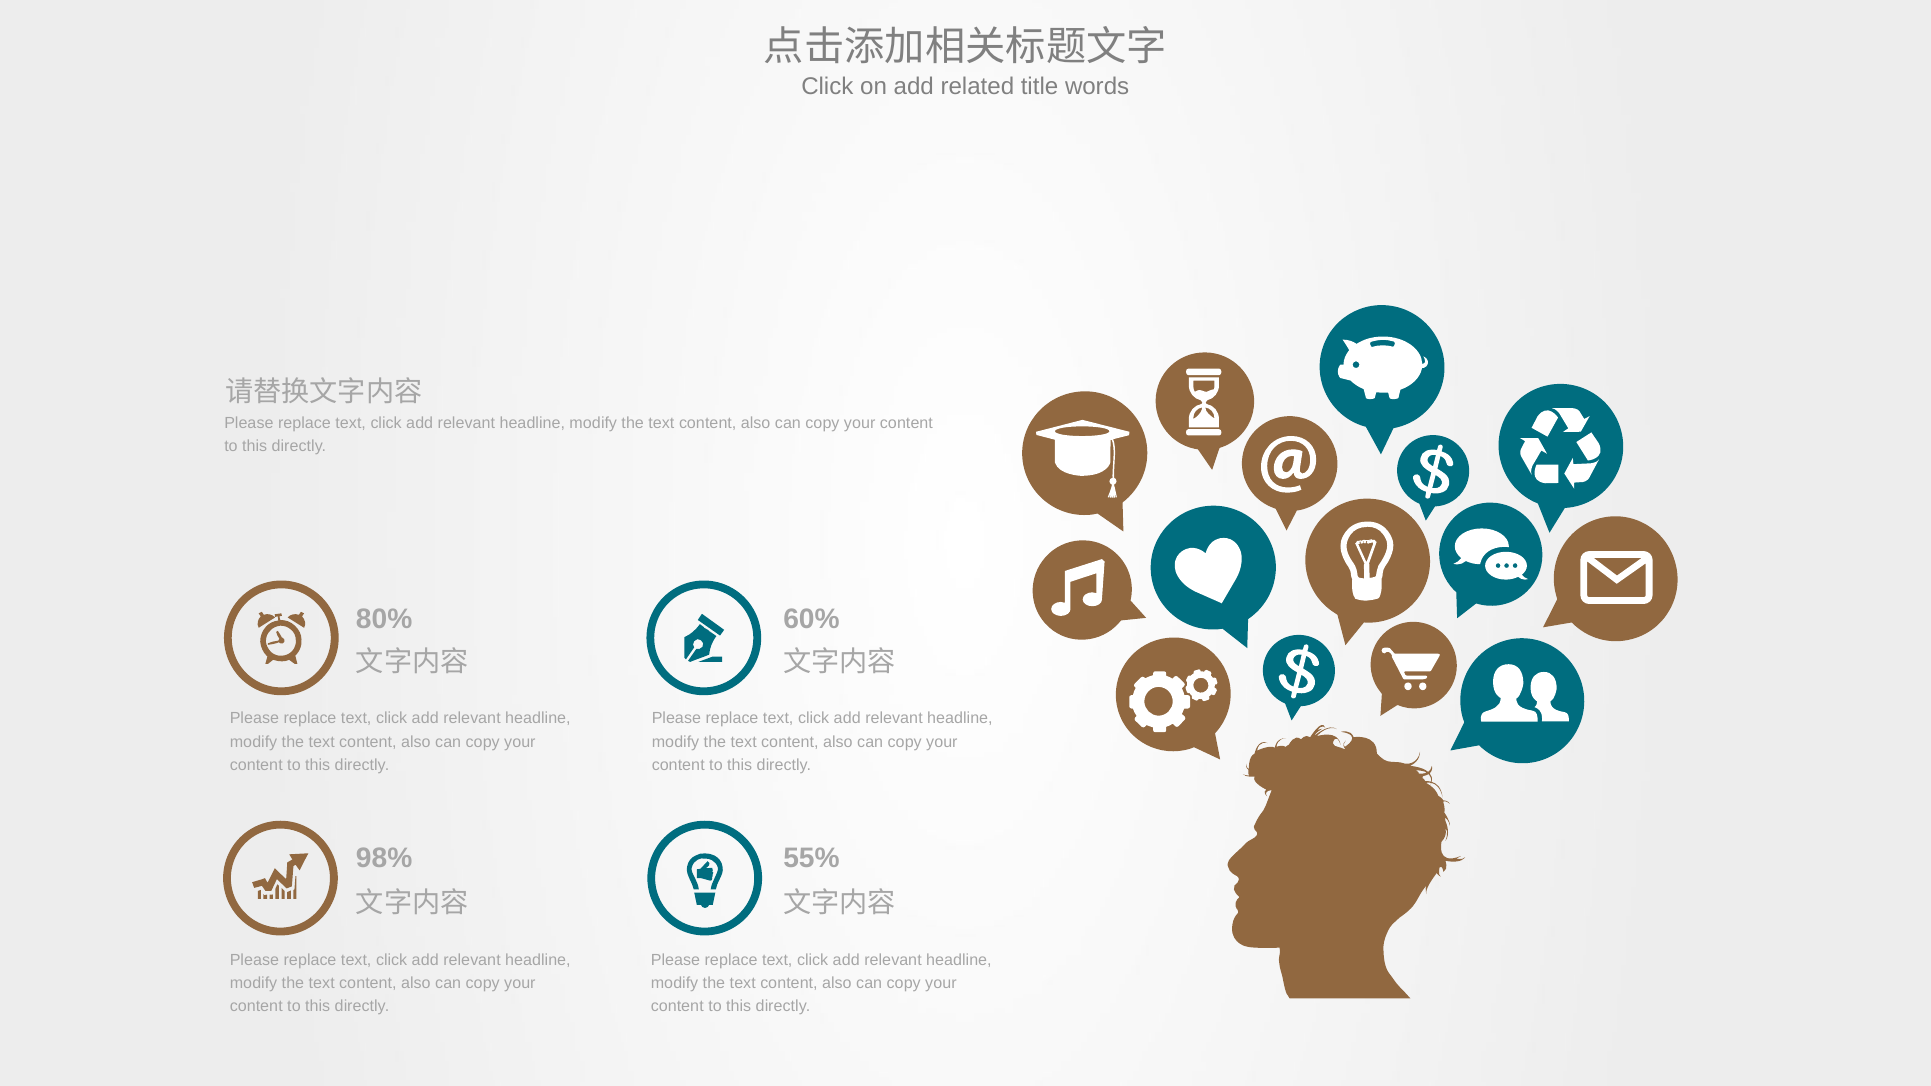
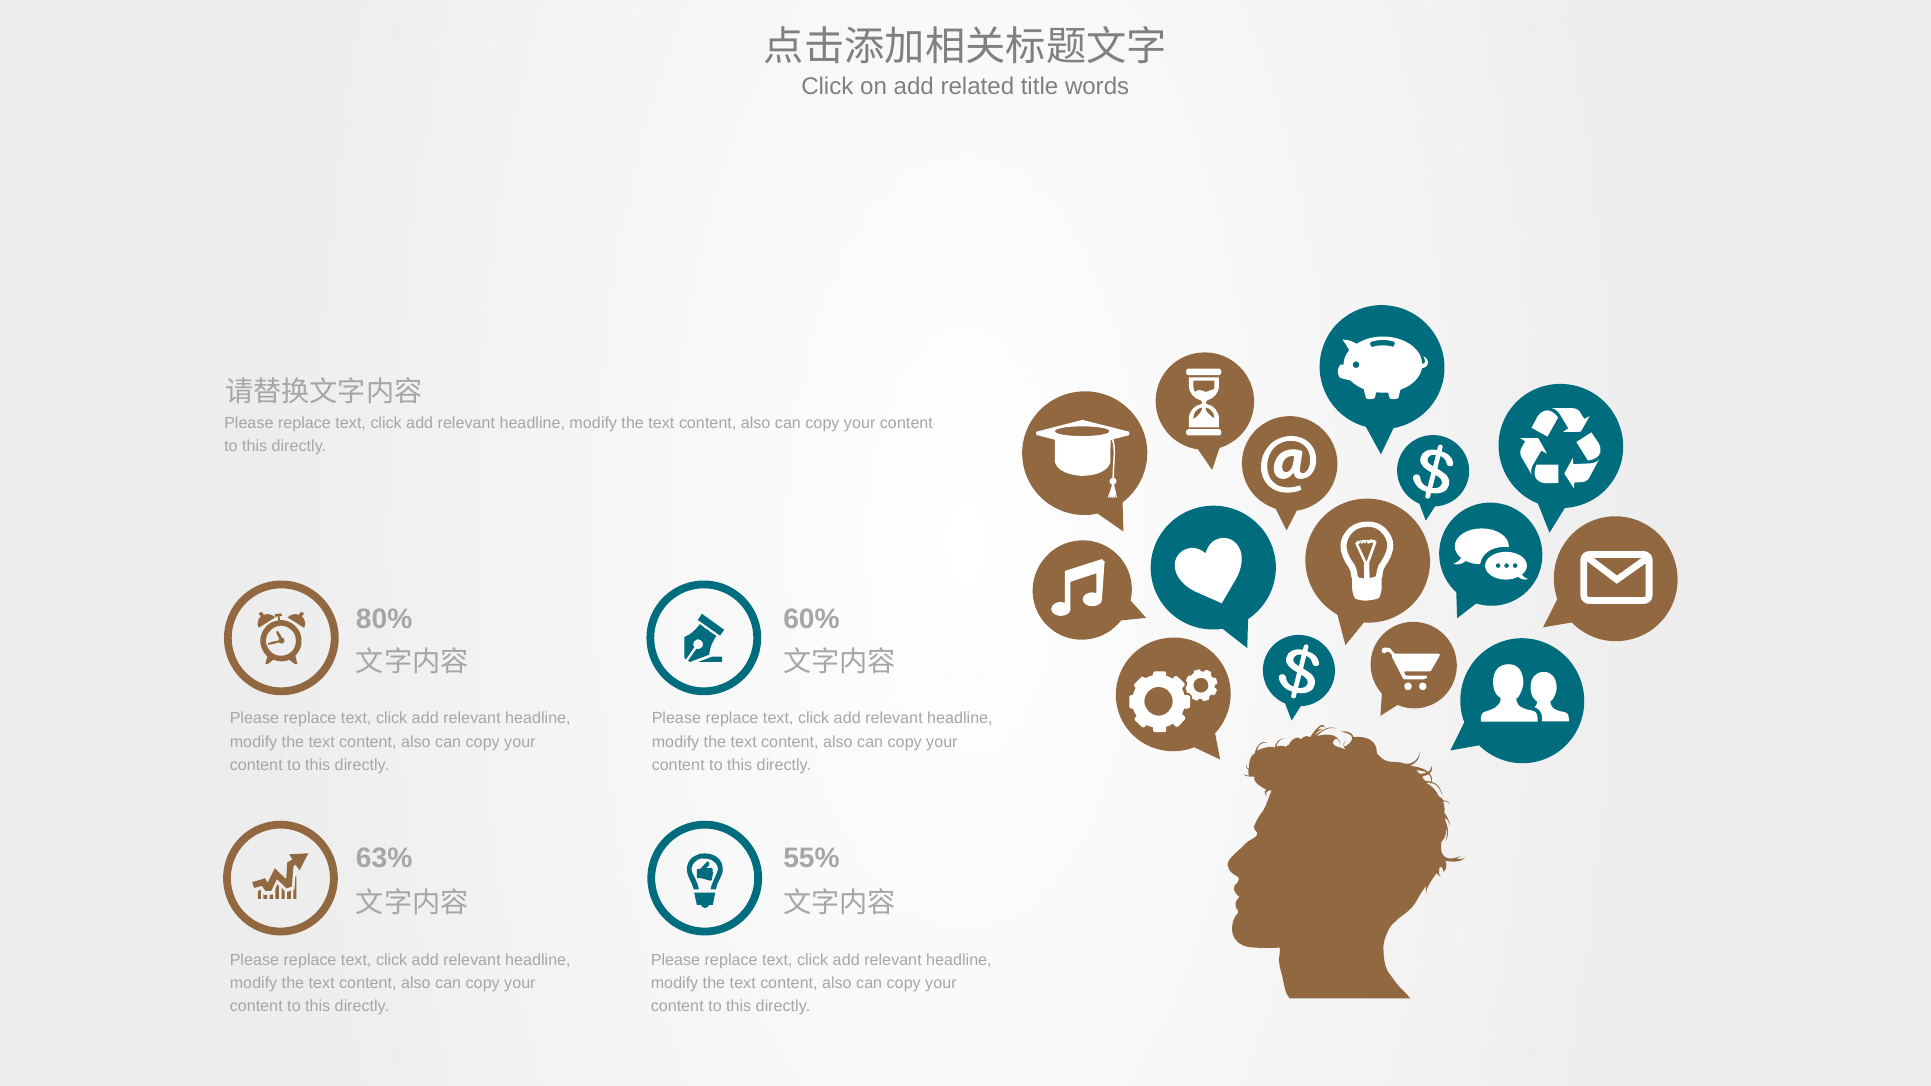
98%: 98% -> 63%
